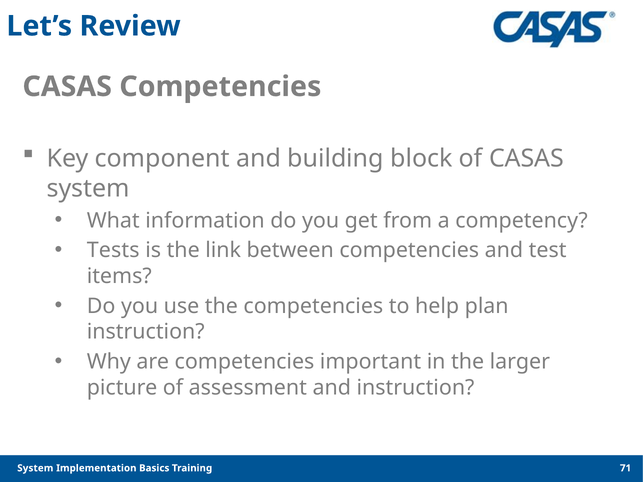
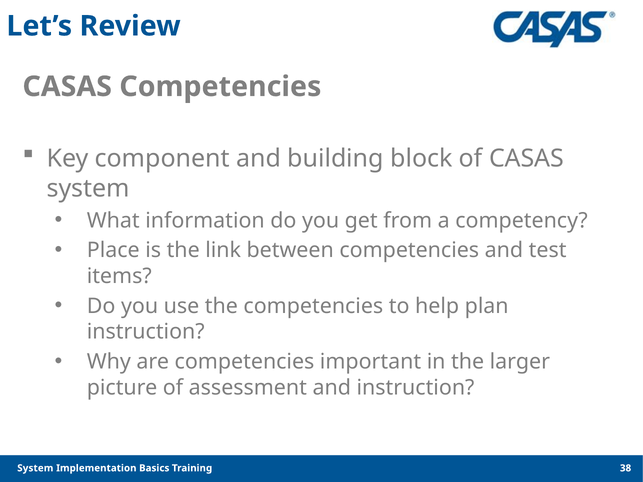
Tests: Tests -> Place
71: 71 -> 38
